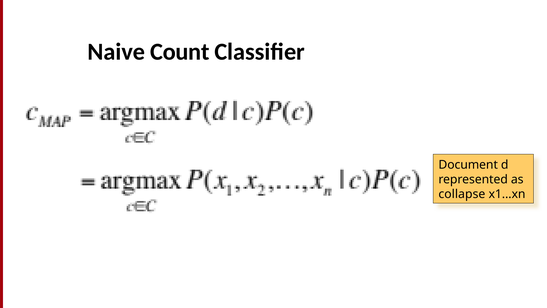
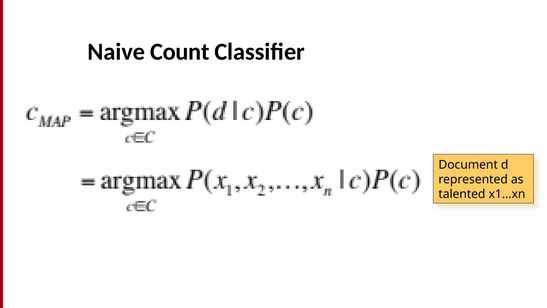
collapse: collapse -> talented
